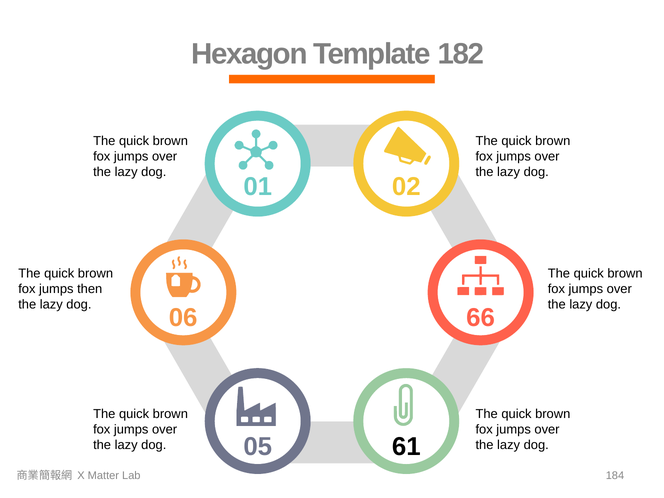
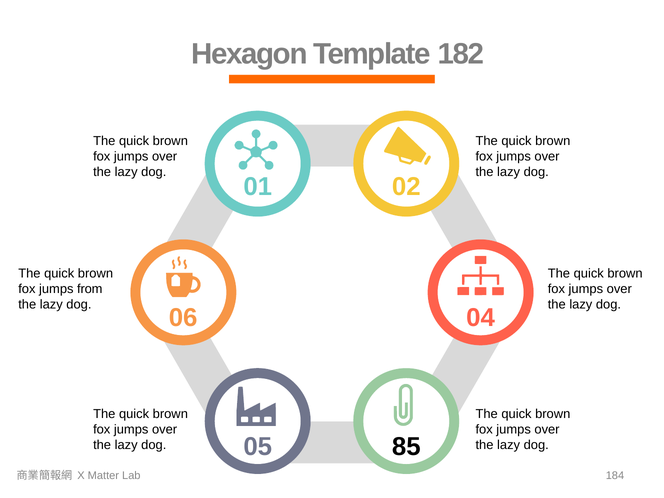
then: then -> from
66: 66 -> 04
61: 61 -> 85
